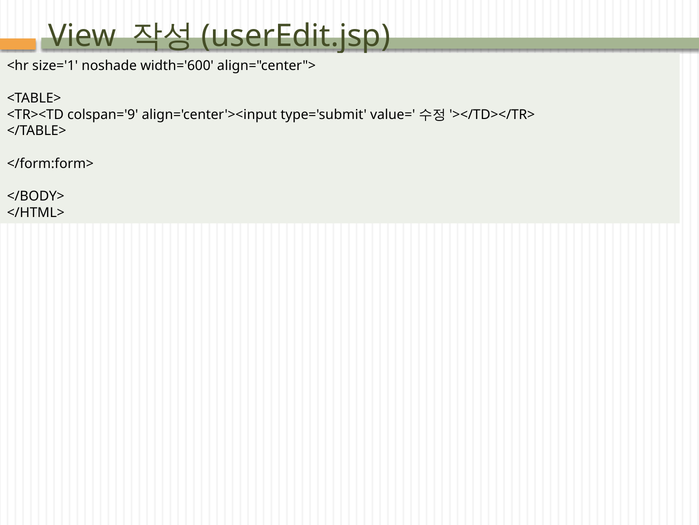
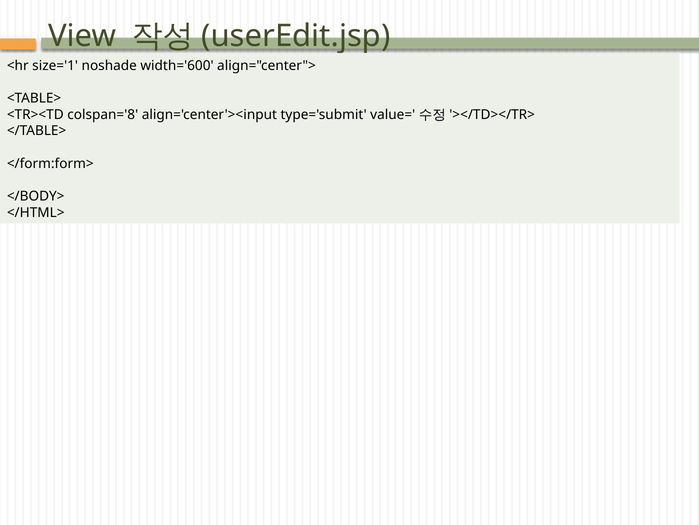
colspan='9: colspan='9 -> colspan='8
